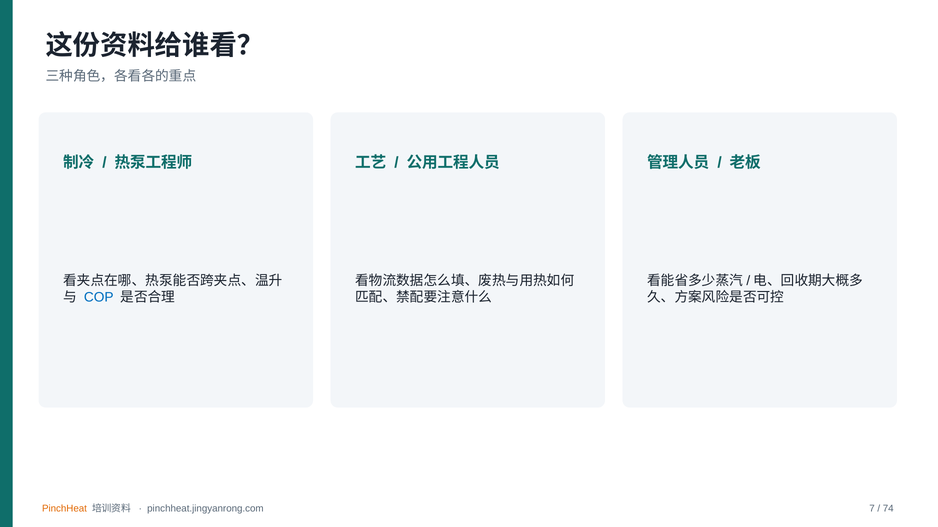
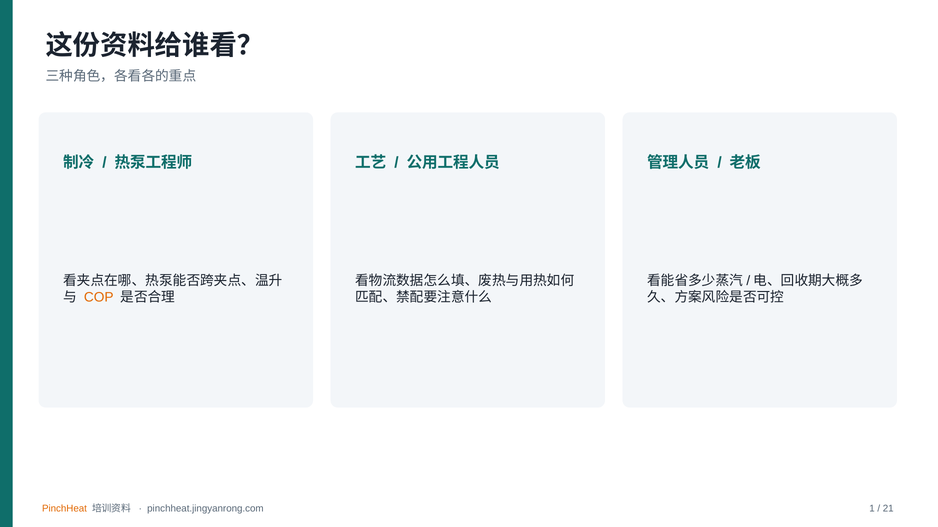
COP colour: blue -> orange
7: 7 -> 1
74: 74 -> 21
